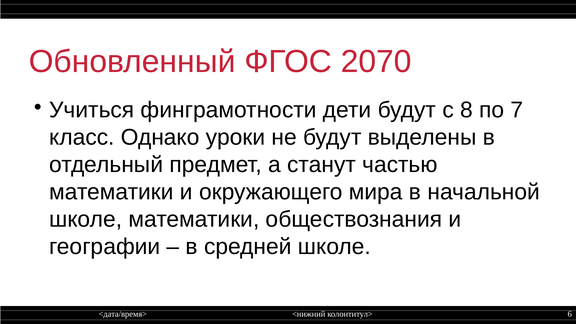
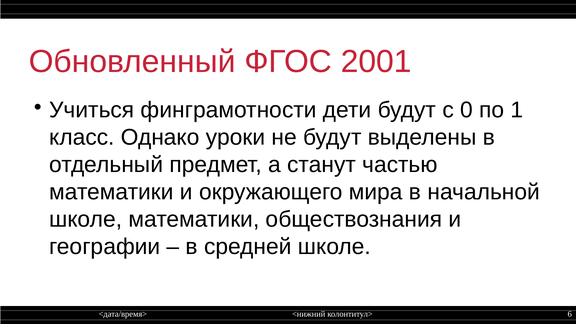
2070: 2070 -> 2001
8: 8 -> 0
7: 7 -> 1
